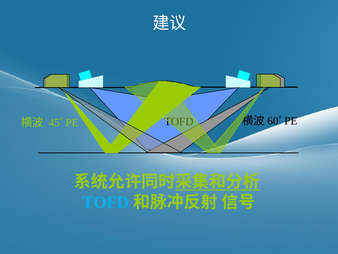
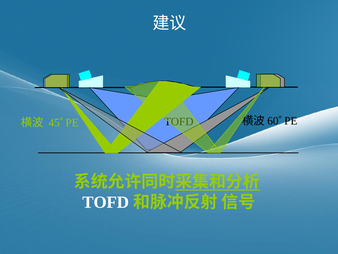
TOFD at (106, 202) colour: light blue -> white
